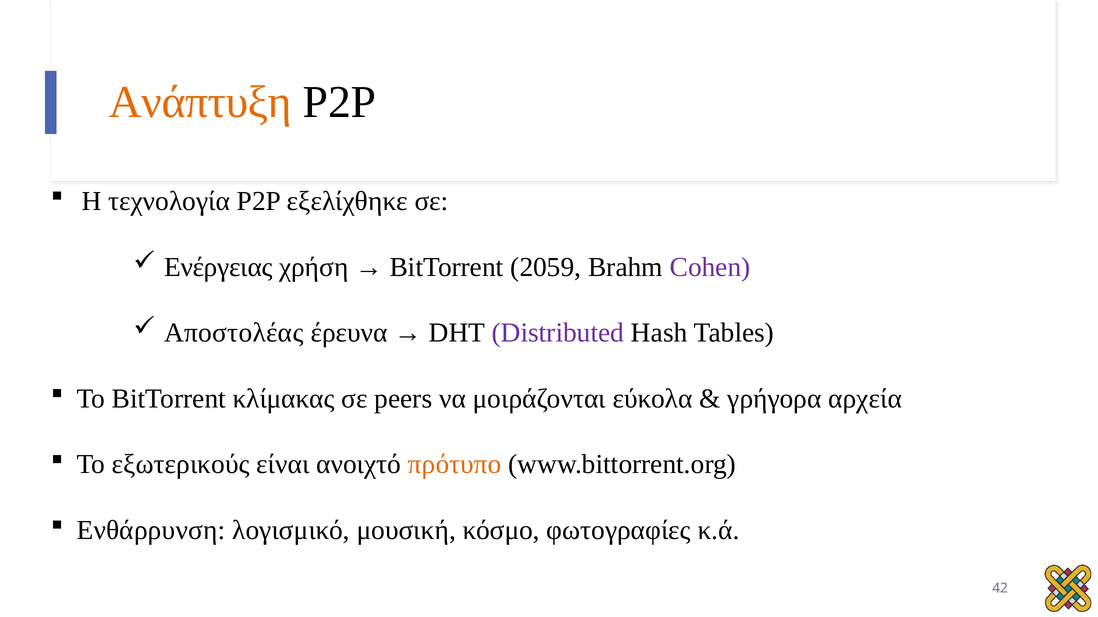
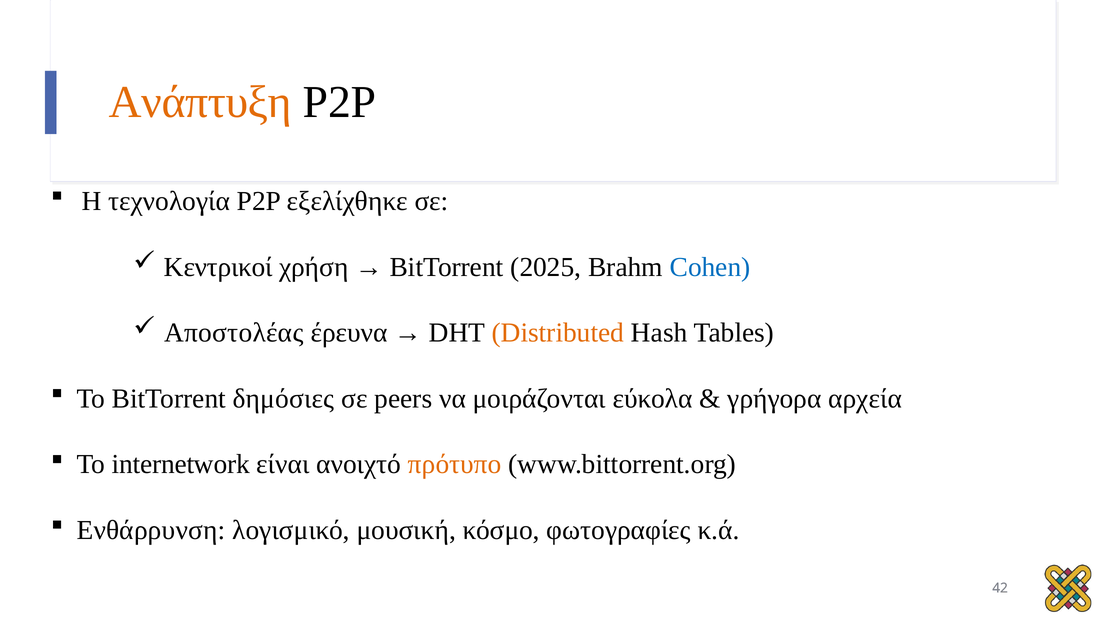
Ενέργειας: Ενέργειας -> Κεντρικοί
2059: 2059 -> 2025
Cohen colour: purple -> blue
Distributed colour: purple -> orange
κλίμακας: κλίμακας -> δημόσιες
εξωτερικούς: εξωτερικούς -> internetwork
